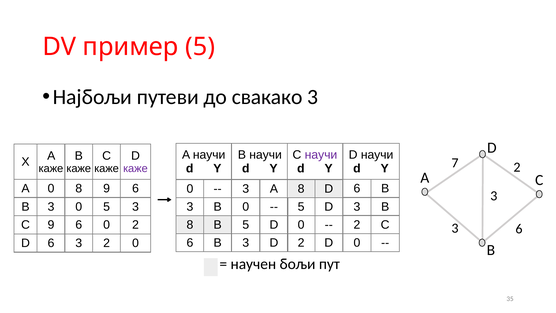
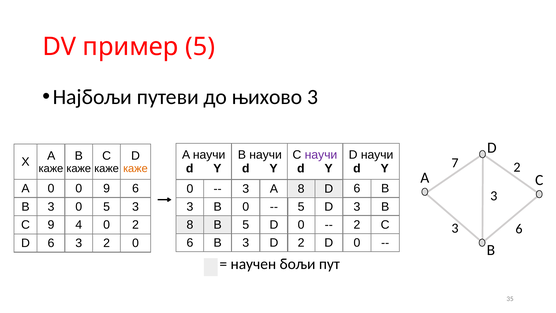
свакако: свакако -> њихово
каже at (135, 168) colour: purple -> orange
0 8: 8 -> 0
C 9 6: 6 -> 4
